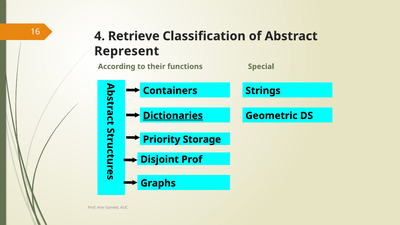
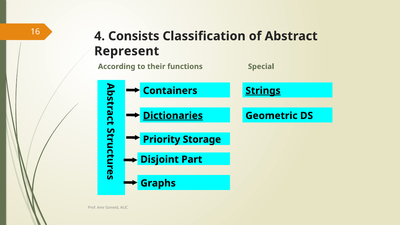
Retrieve: Retrieve -> Consists
Strings underline: none -> present
Disjoint Prof: Prof -> Part
